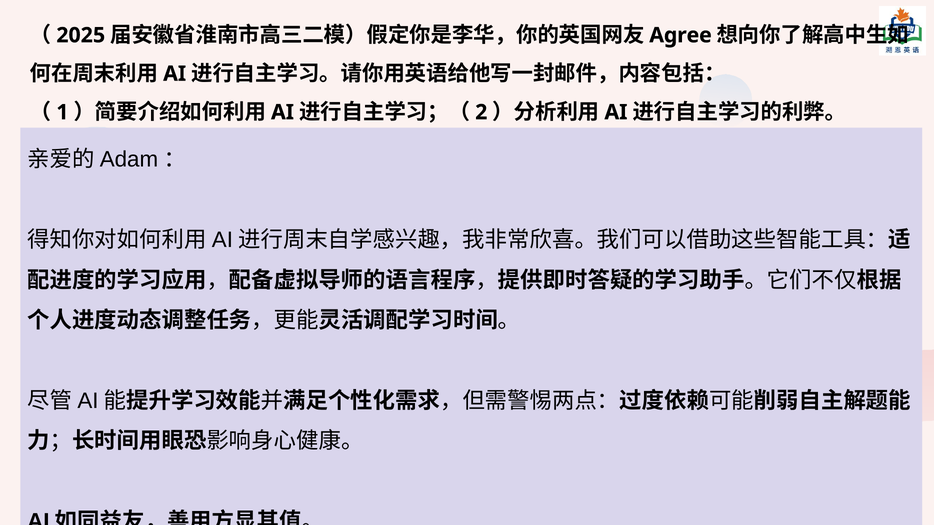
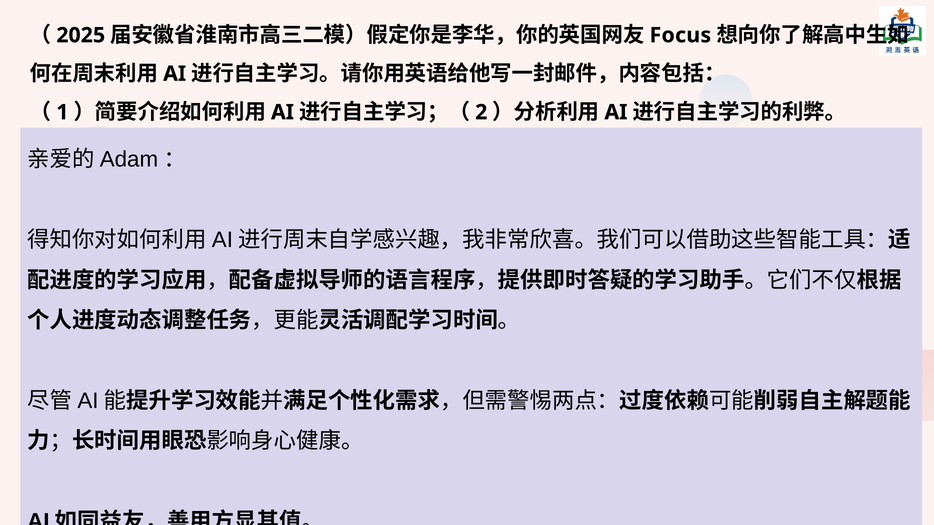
Agree: Agree -> Focus
